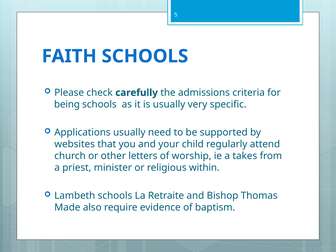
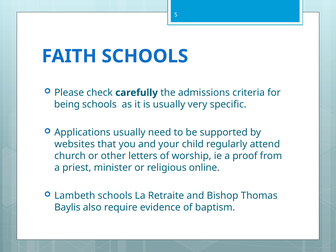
takes: takes -> proof
within: within -> online
Made: Made -> Baylis
